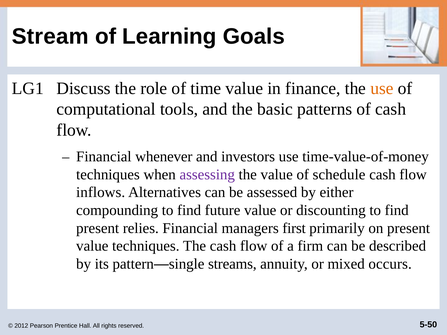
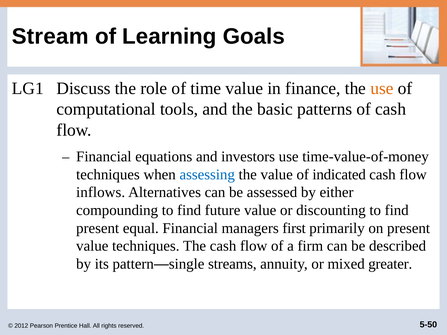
whenever: whenever -> equations
assessing colour: purple -> blue
schedule: schedule -> indicated
relies: relies -> equal
occurs: occurs -> greater
